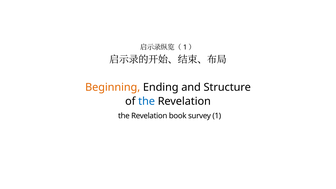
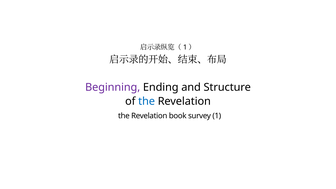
Beginning colour: orange -> purple
